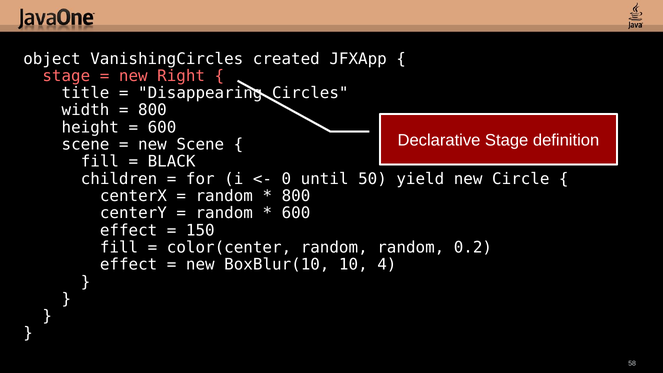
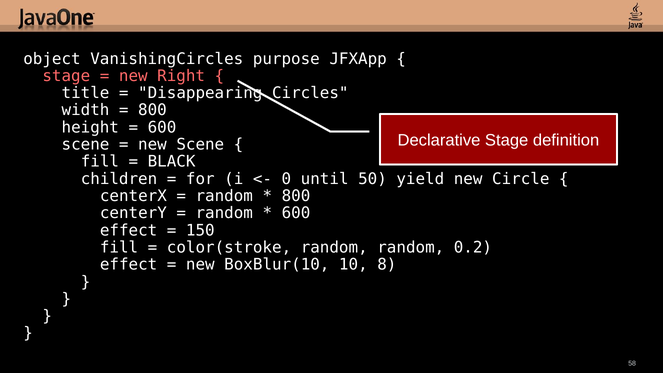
created: created -> purpose
color(center: color(center -> color(stroke
4: 4 -> 8
